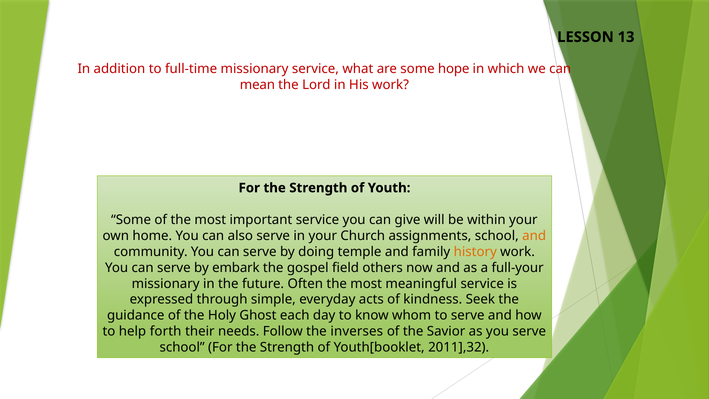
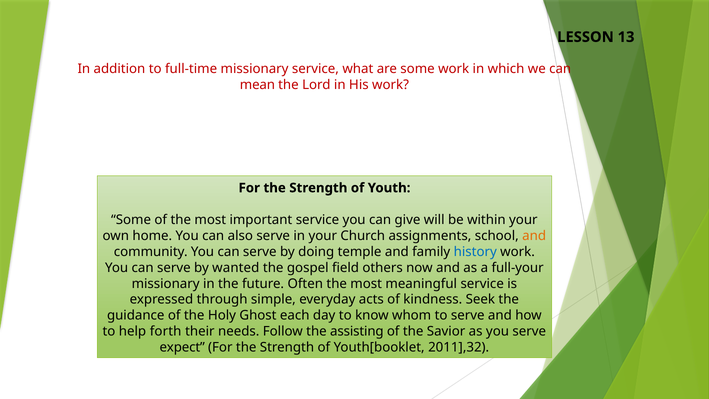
some hope: hope -> work
history colour: orange -> blue
embark: embark -> wanted
inverses: inverses -> assisting
school at (182, 347): school -> expect
